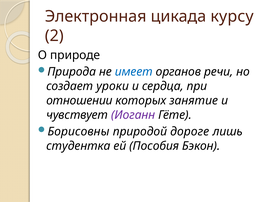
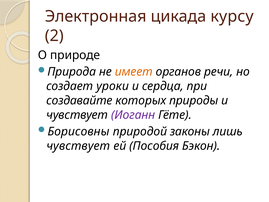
имеет colour: blue -> orange
отношении: отношении -> создавайте
занятие: занятие -> природы
дороге: дороге -> законы
студентка at (78, 146): студентка -> чувствует
